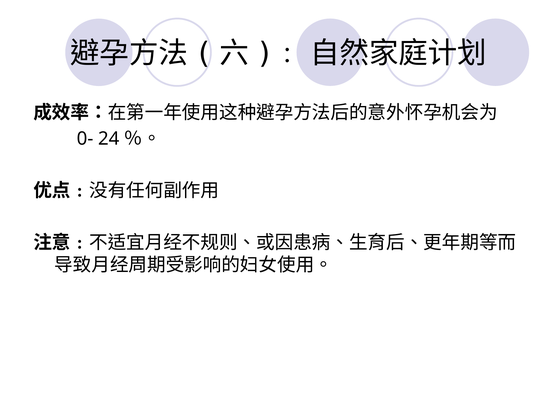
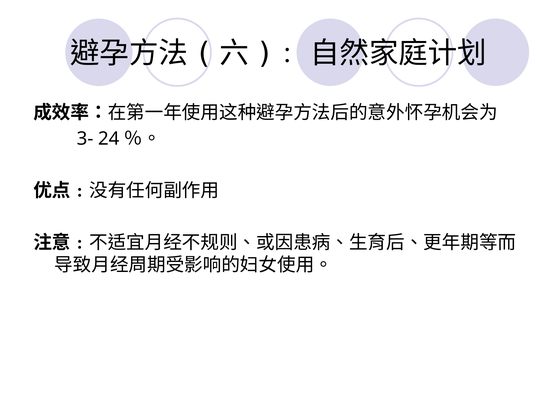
0-: 0- -> 3-
